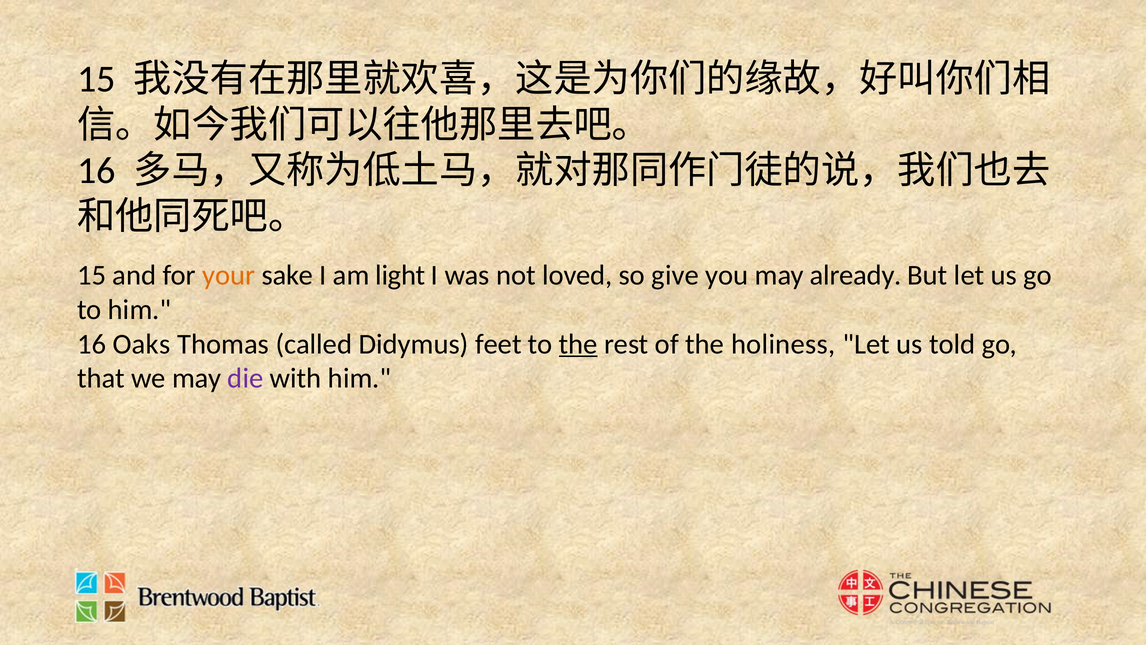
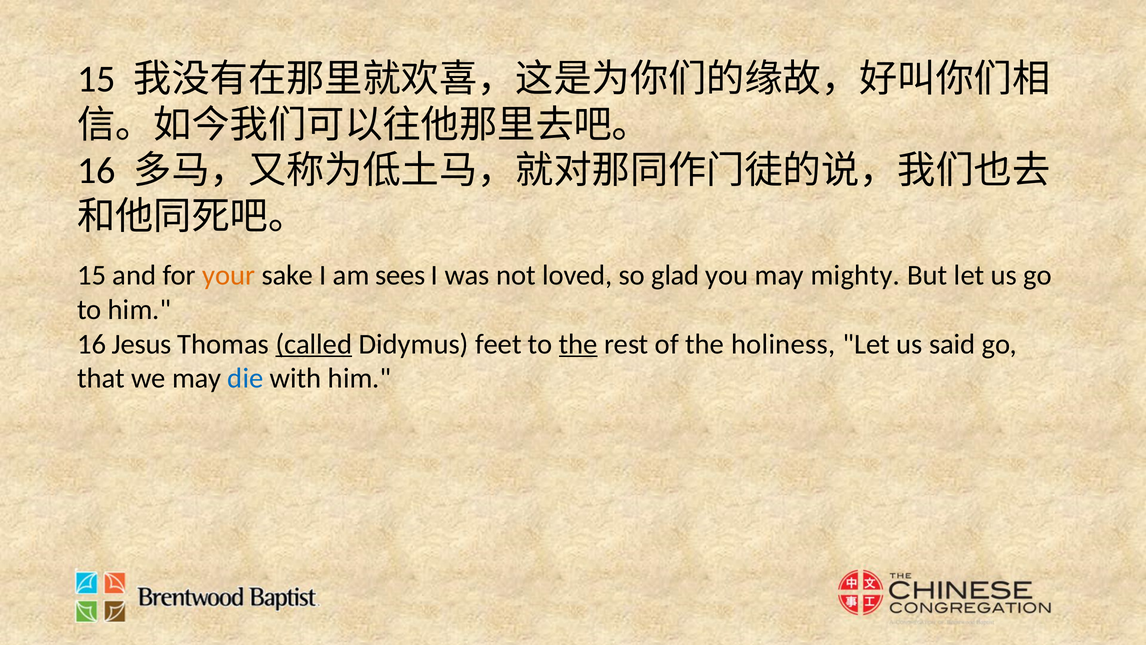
light: light -> sees
give: give -> glad
already: already -> mighty
Oaks: Oaks -> Jesus
called underline: none -> present
told: told -> said
die colour: purple -> blue
